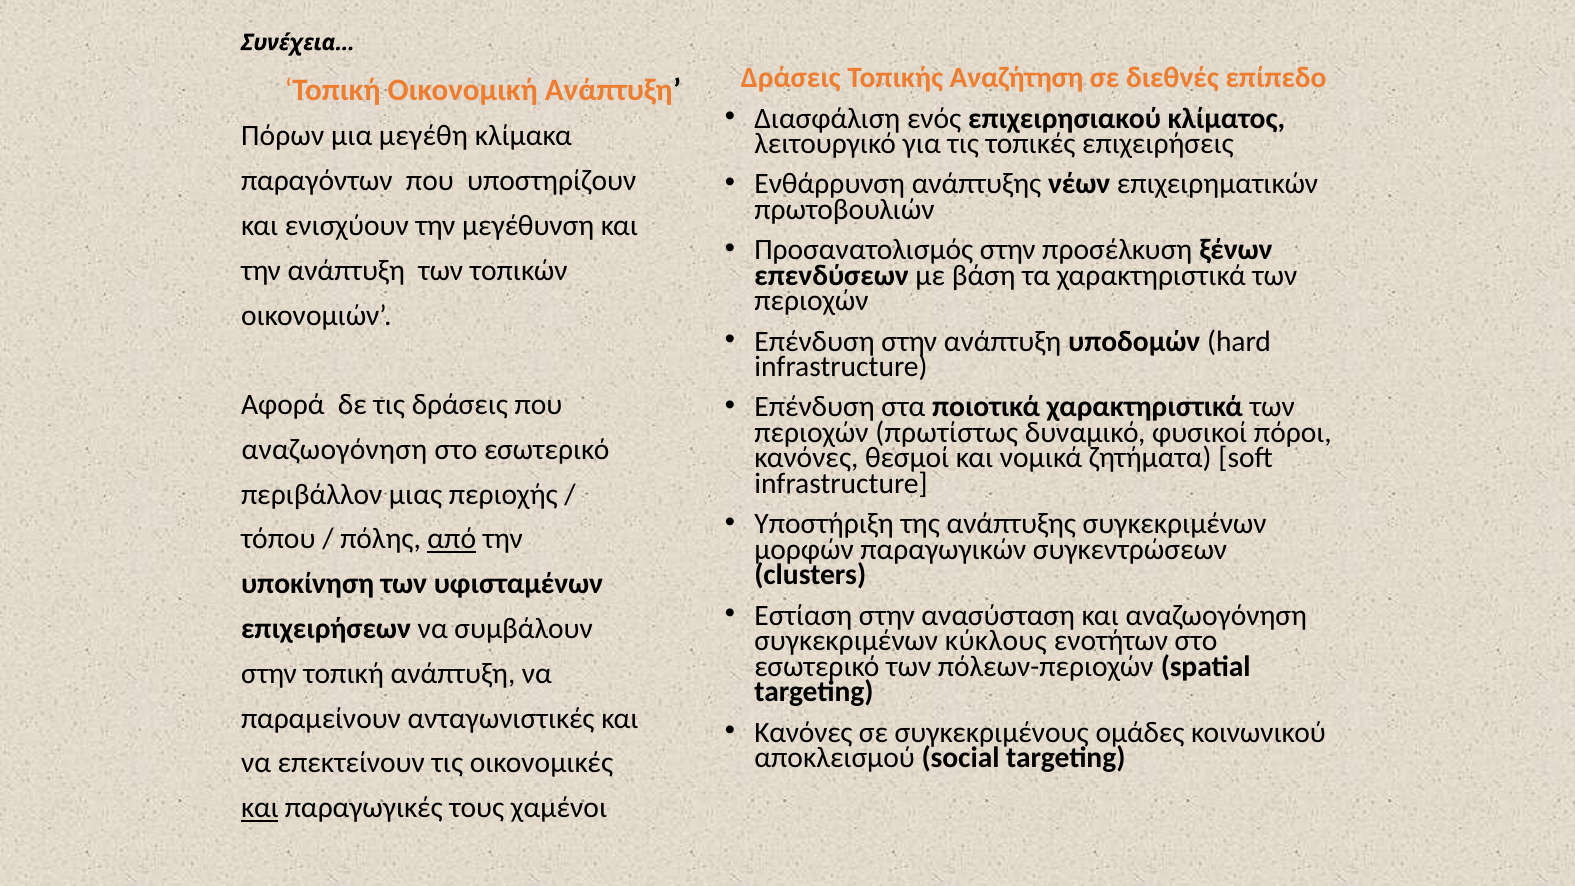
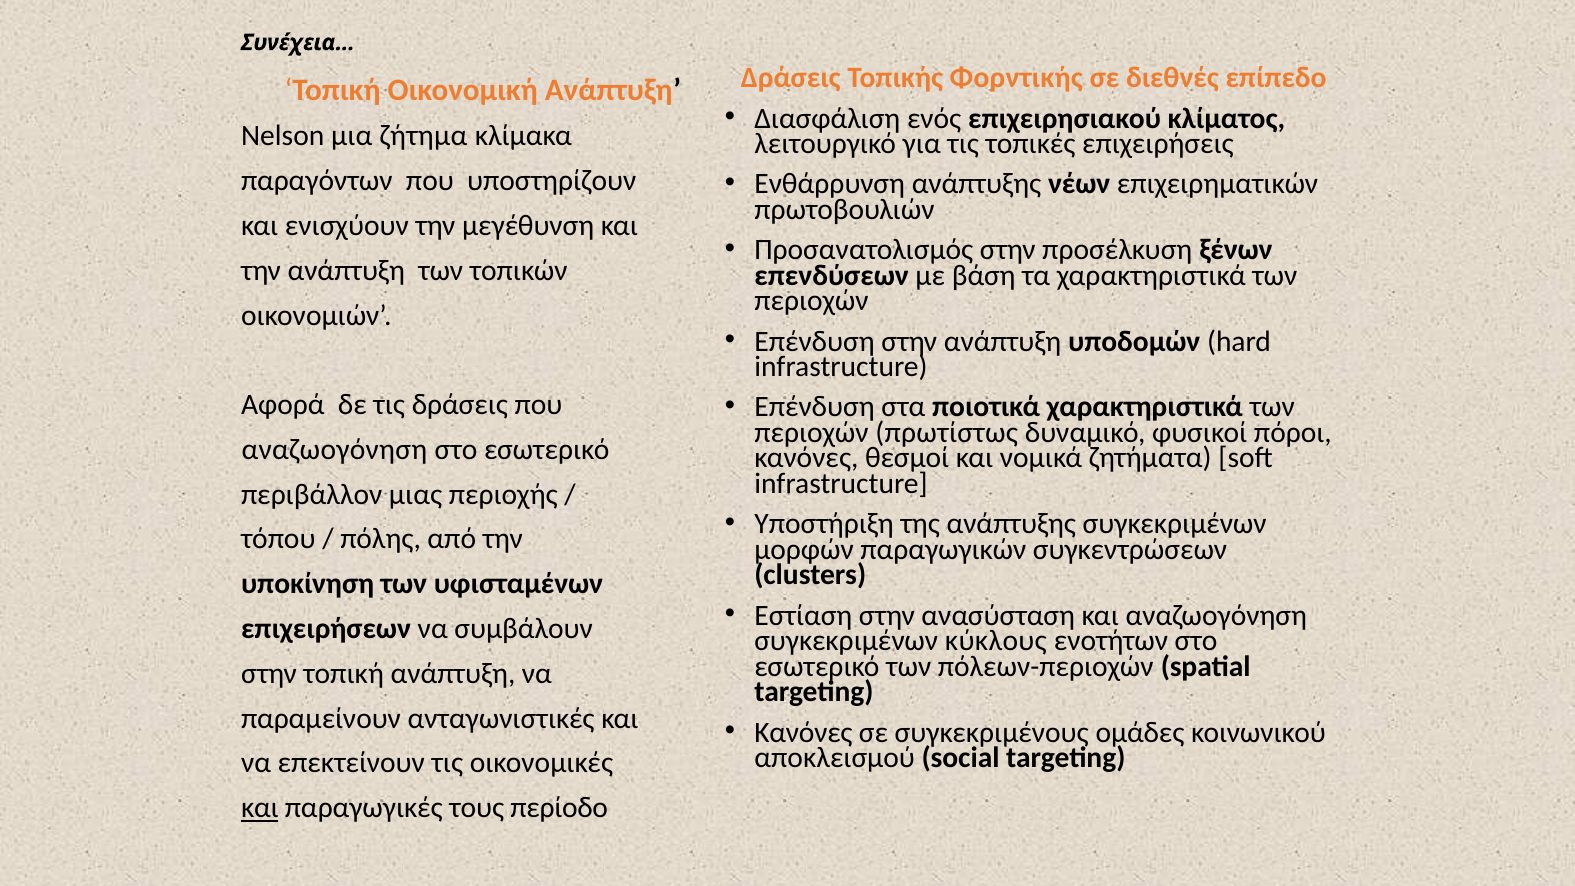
Αναζήτηση: Αναζήτηση -> Φορντικής
Πόρων: Πόρων -> Nelson
μεγέθη: μεγέθη -> ζήτημα
από underline: present -> none
χαμένοι: χαμένοι -> περίοδο
